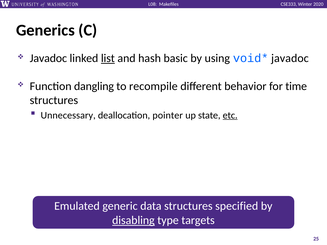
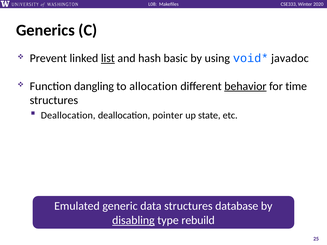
Javadoc at (48, 58): Javadoc -> Prevent
recompile: recompile -> allocation
behavior underline: none -> present
Unnecessary at (68, 115): Unnecessary -> Deallocation
etc underline: present -> none
specified: specified -> database
targets: targets -> rebuild
